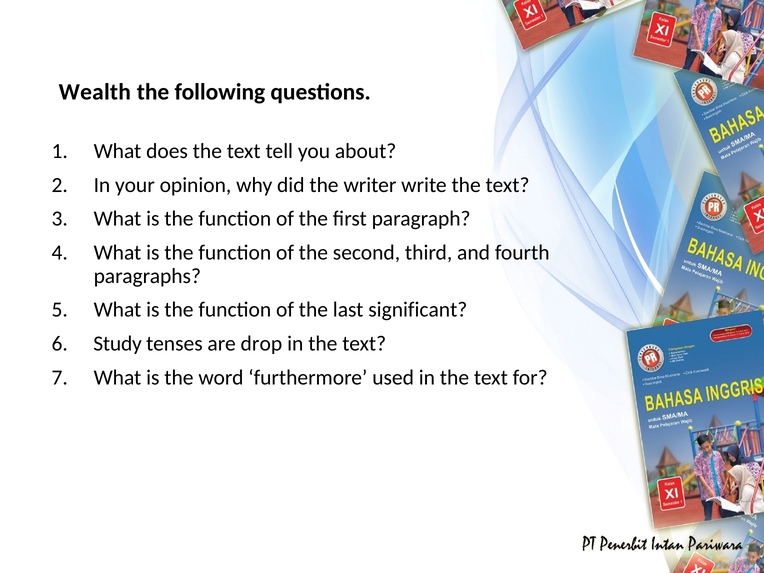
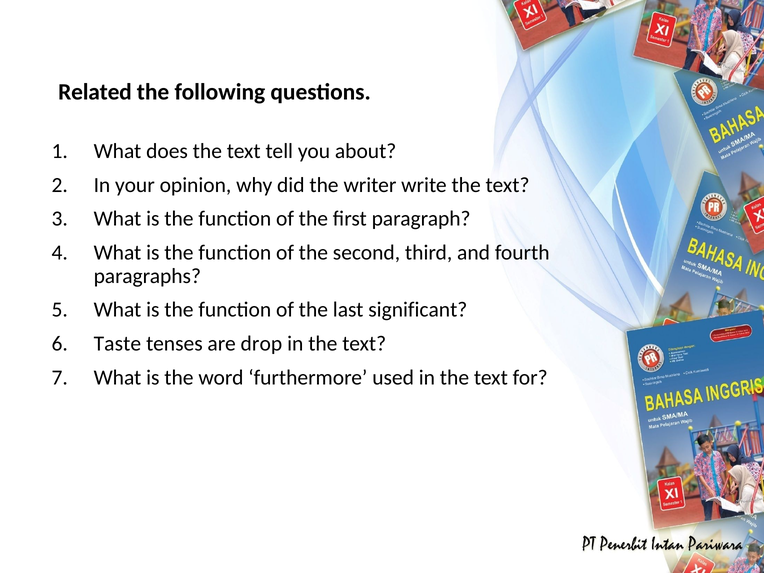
Wealth: Wealth -> Related
Study: Study -> Taste
